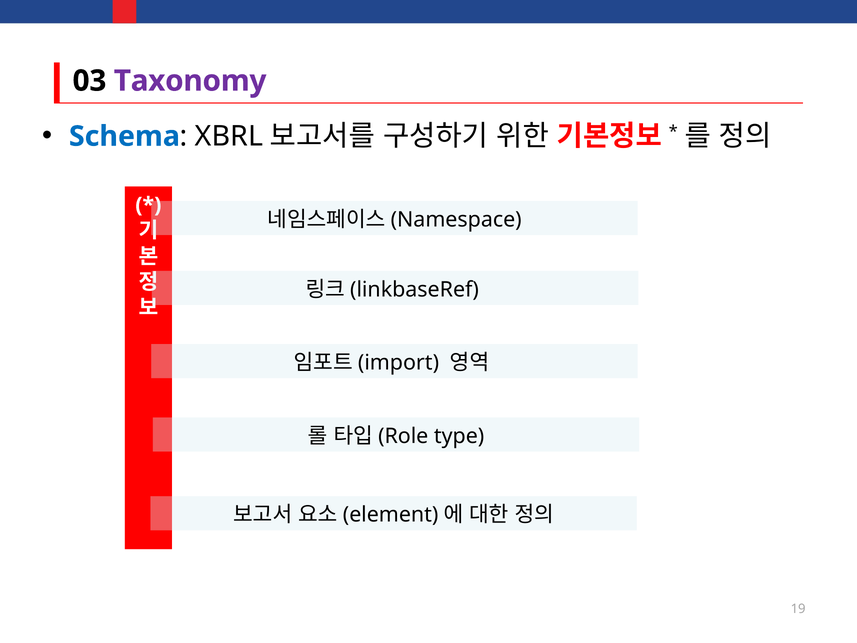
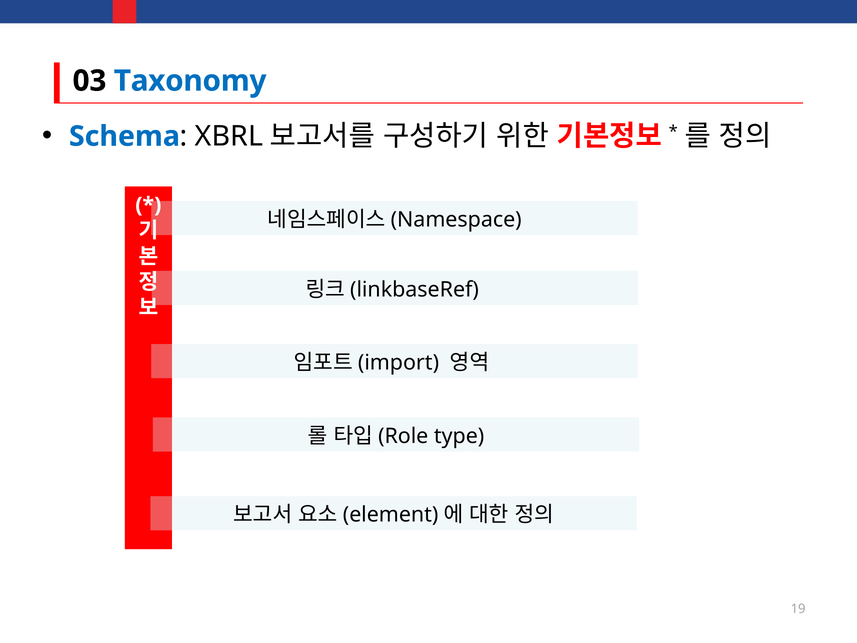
Taxonomy colour: purple -> blue
